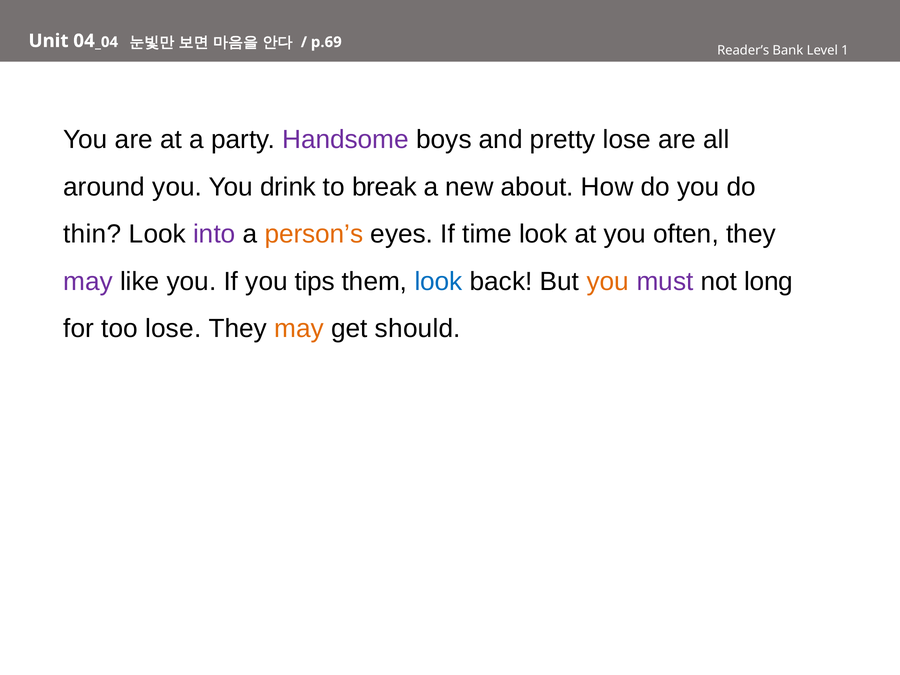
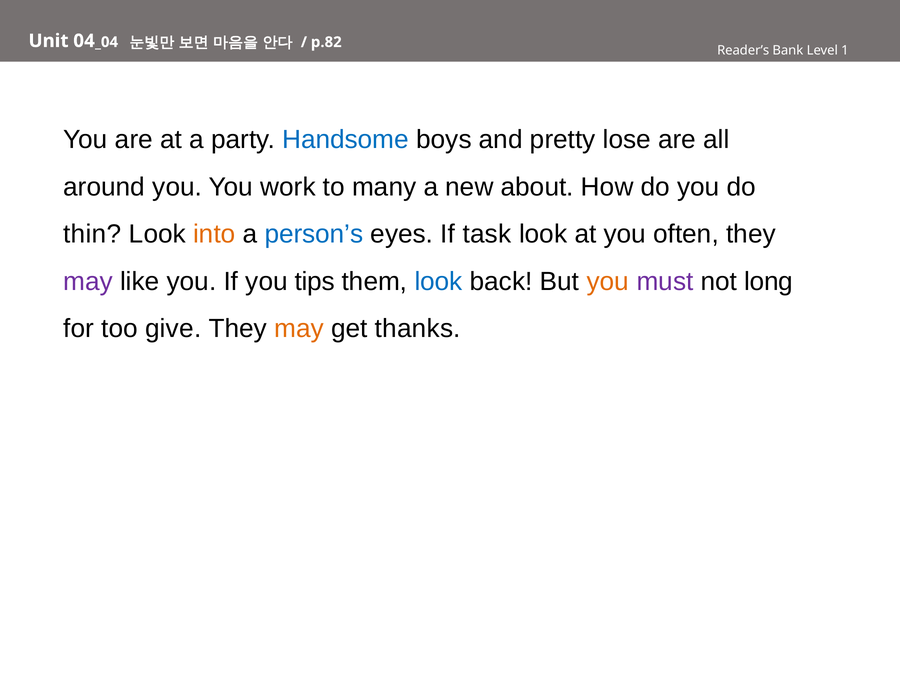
p.69: p.69 -> p.82
Handsome colour: purple -> blue
drink: drink -> work
break: break -> many
into colour: purple -> orange
person’s colour: orange -> blue
time: time -> task
too lose: lose -> give
should: should -> thanks
